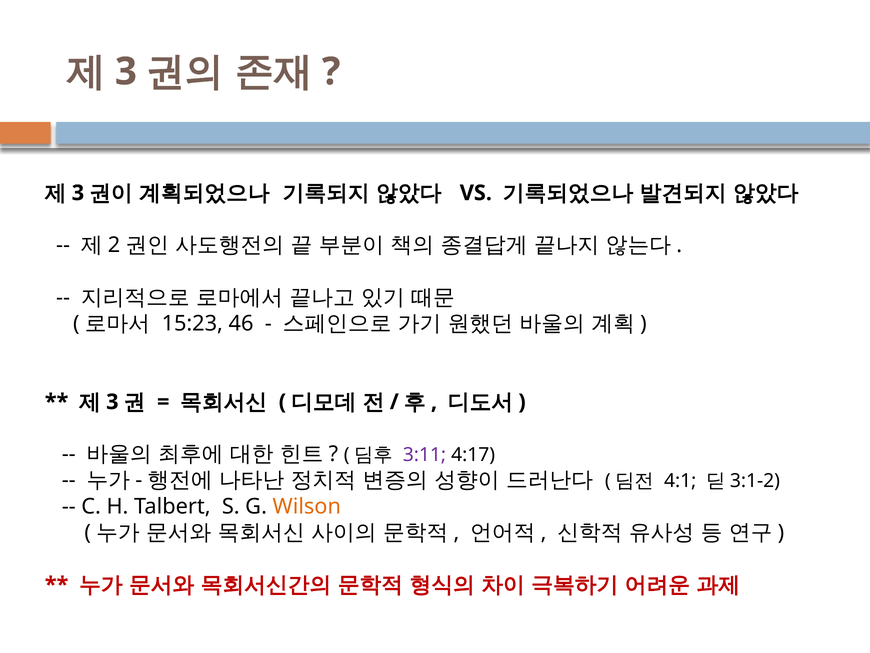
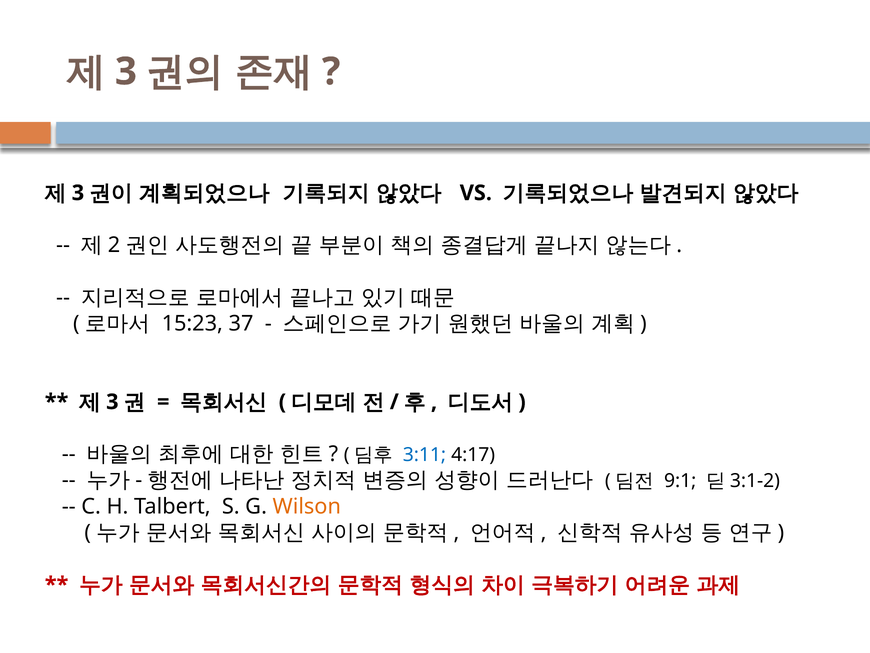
46: 46 -> 37
3:11 colour: purple -> blue
4:1: 4:1 -> 9:1
